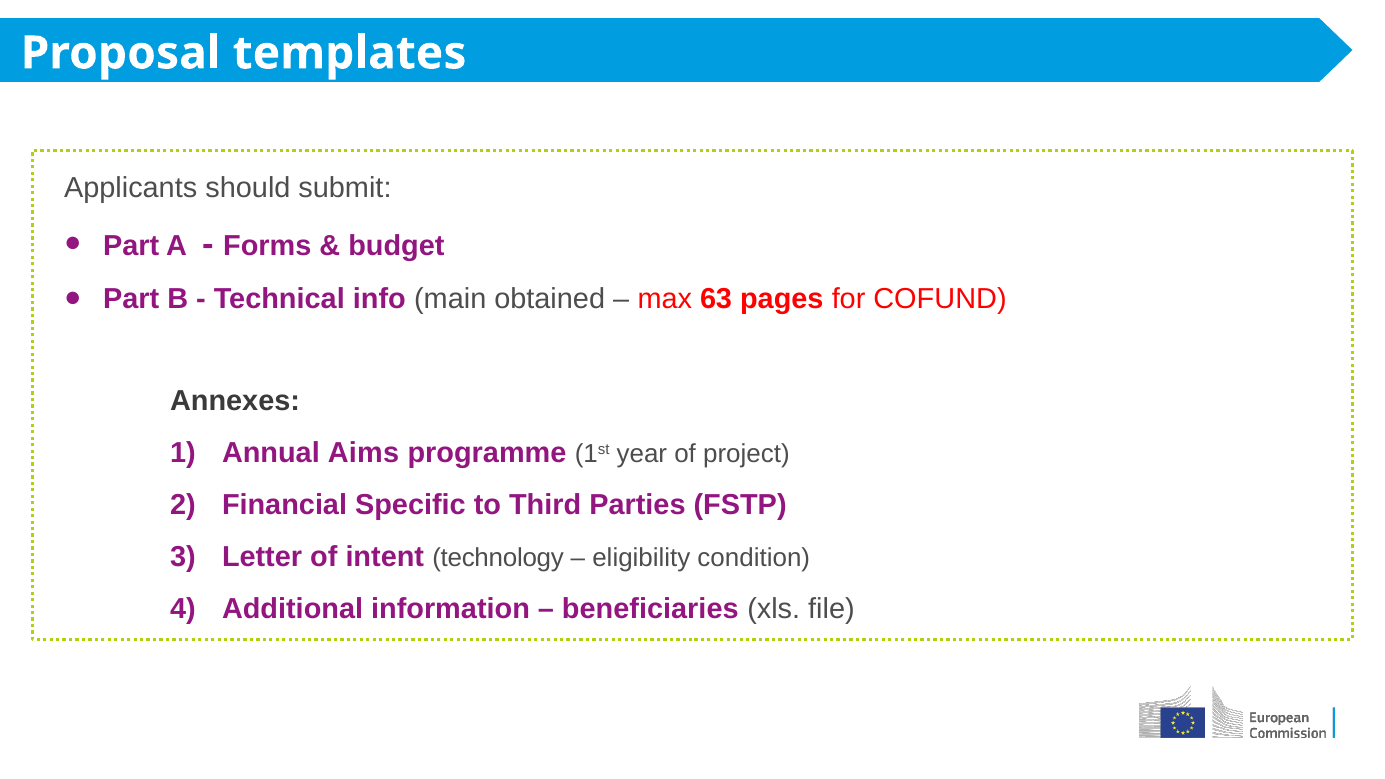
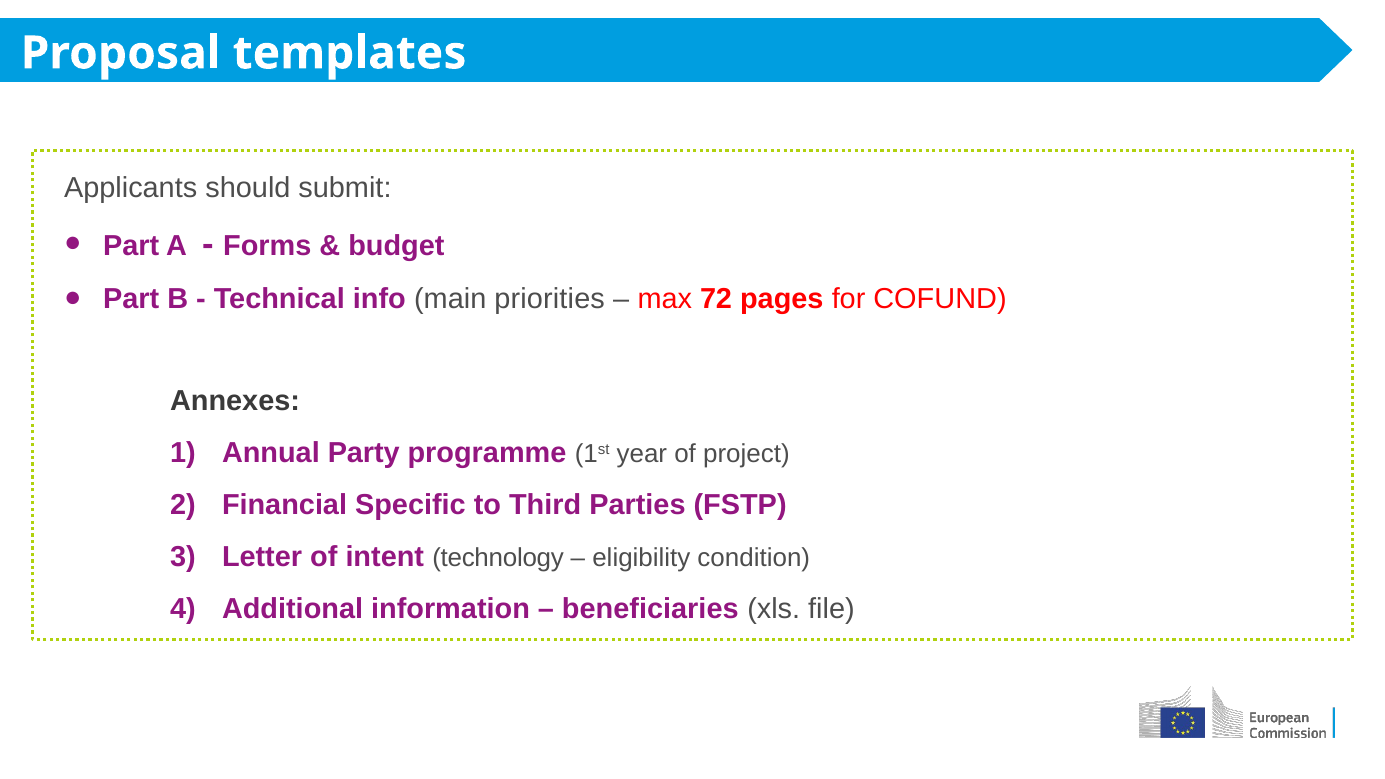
obtained: obtained -> priorities
63: 63 -> 72
Aims: Aims -> Party
